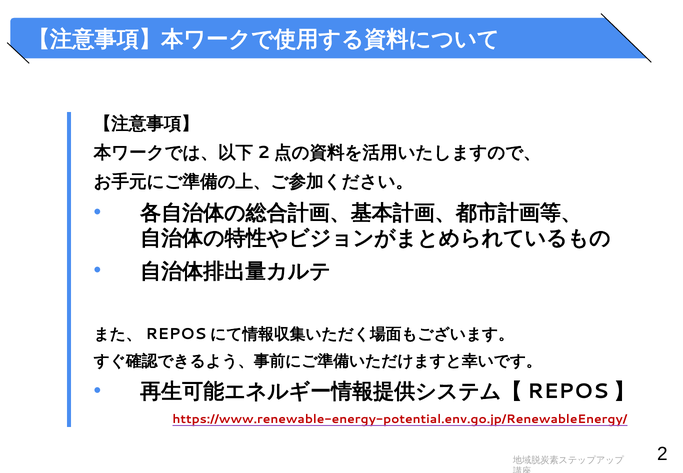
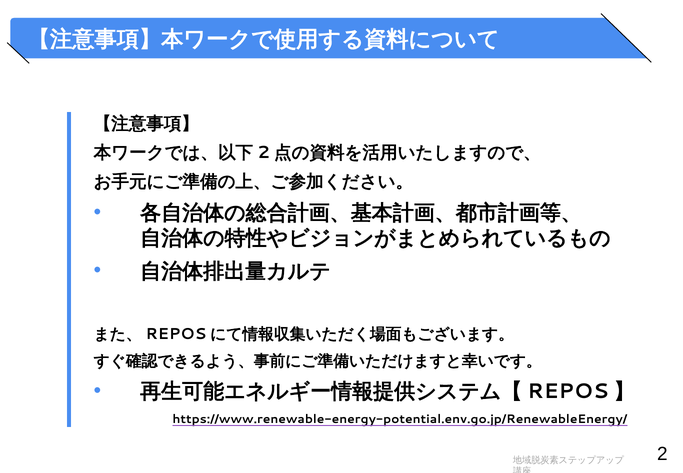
https://www.renewable-energy-potential.env.go.jp/RenewableEnergy/ colour: red -> black
